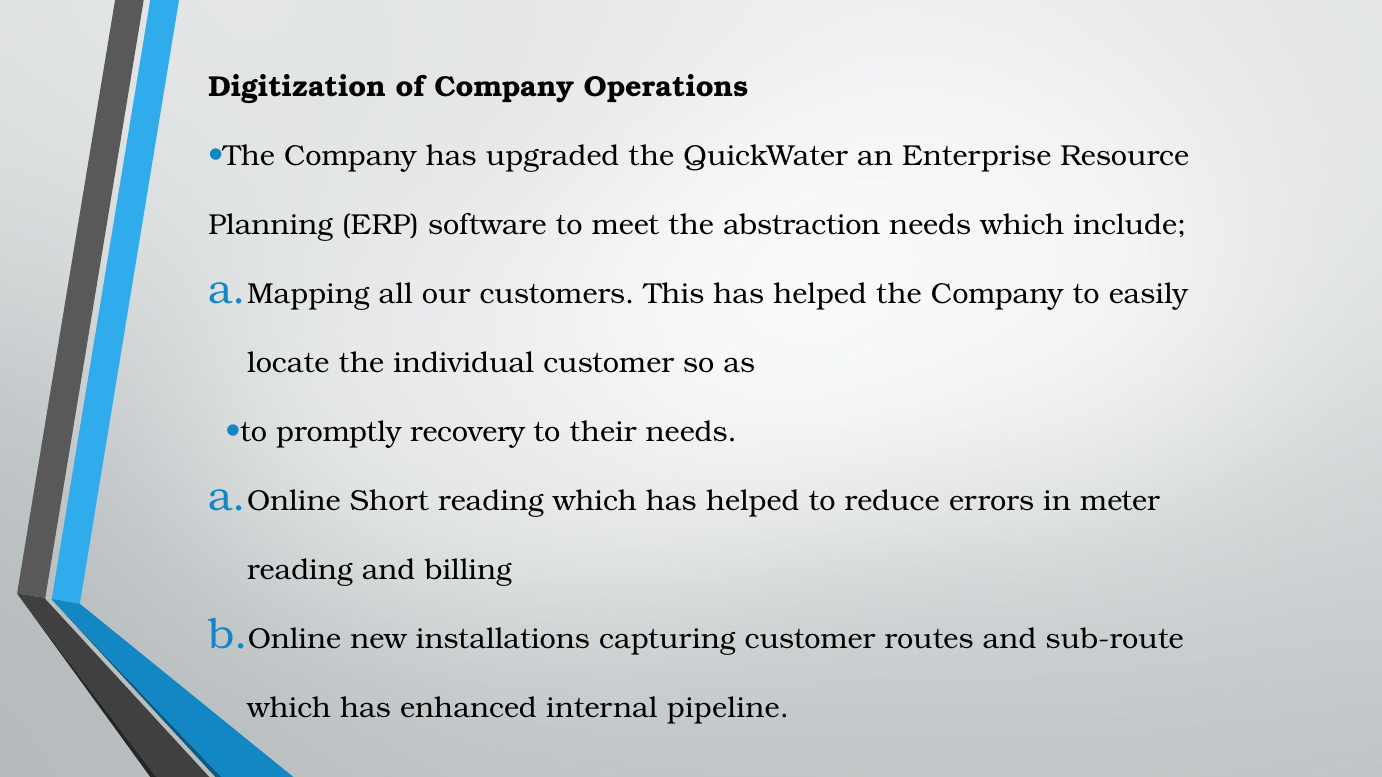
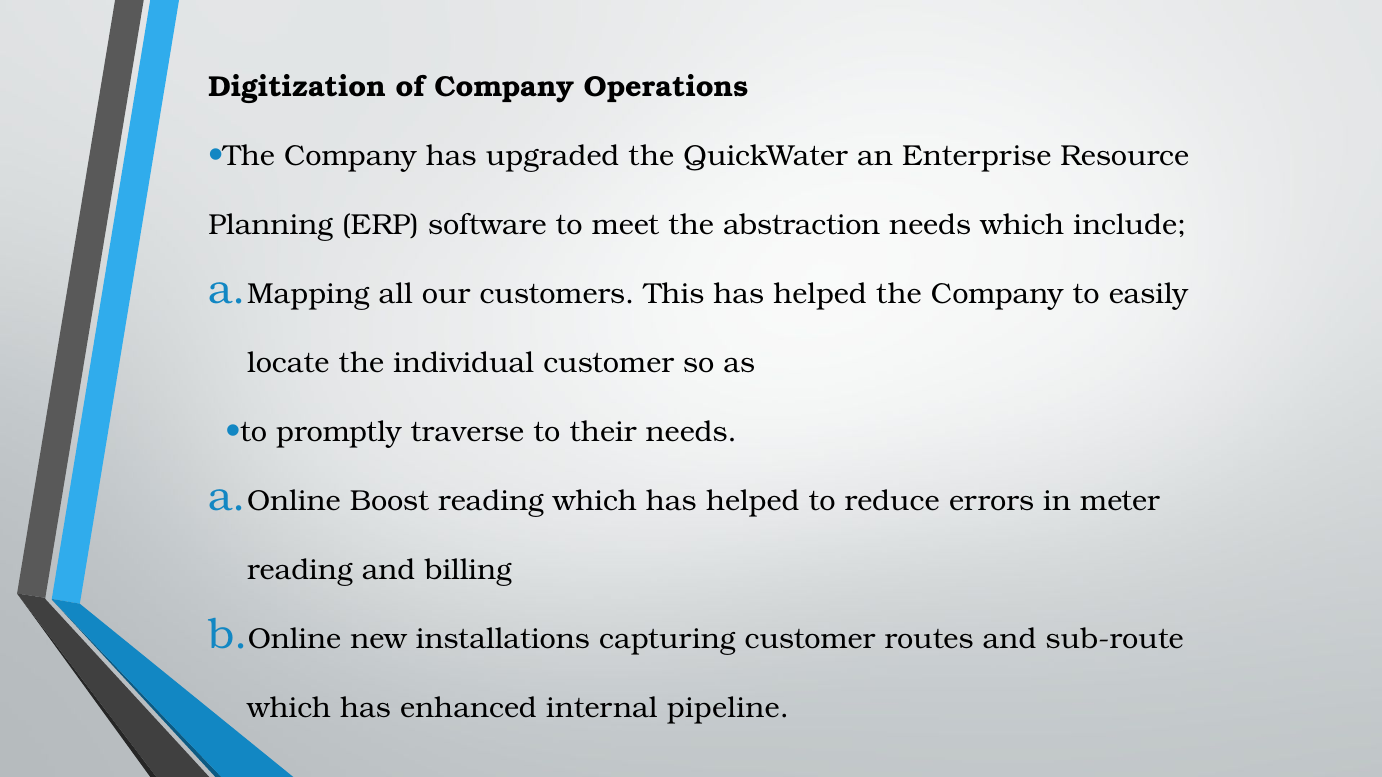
recovery: recovery -> traverse
Short: Short -> Boost
